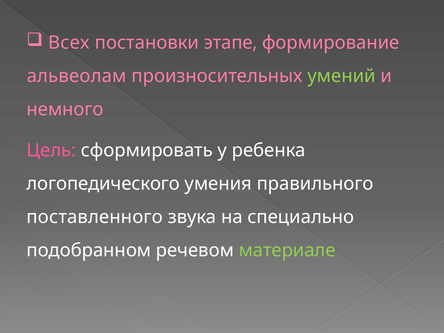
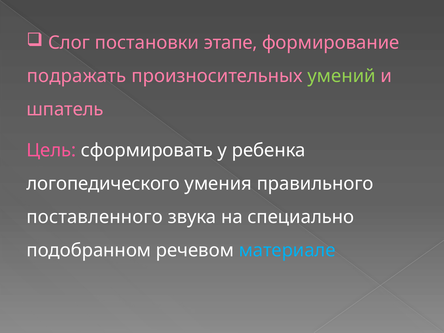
Всех: Всех -> Слог
альвеолам: альвеолам -> подражать
немного: немного -> шпатель
материале colour: light green -> light blue
